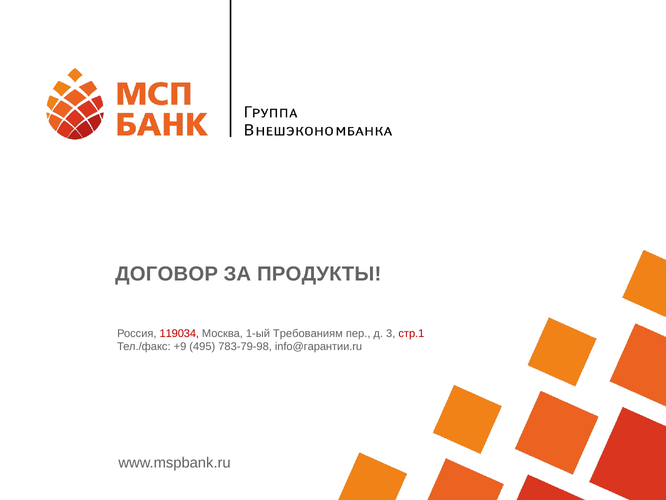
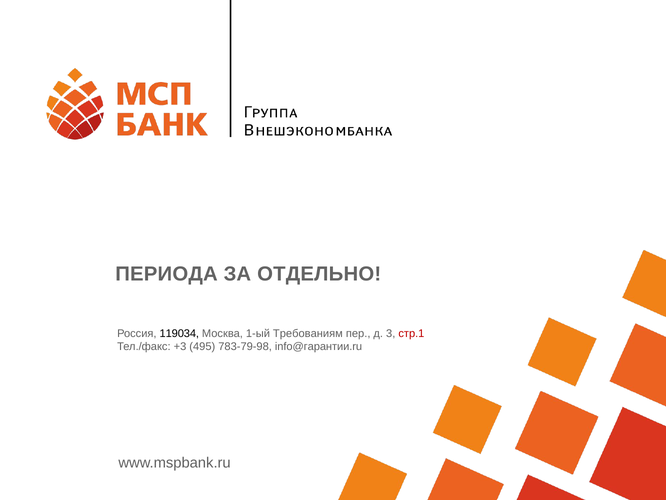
ДОГОВОР: ДОГОВОР -> ПЕРИОДА
ПРОДУКТЫ: ПРОДУКТЫ -> ОТДЕЛЬНО
119034 colour: red -> black
+9: +9 -> +3
